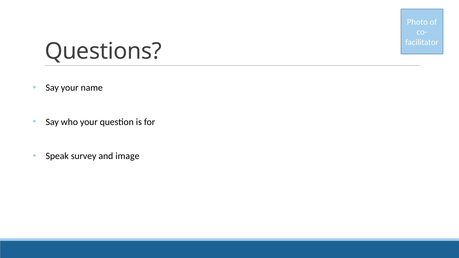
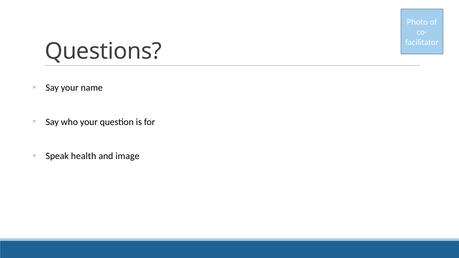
survey: survey -> health
